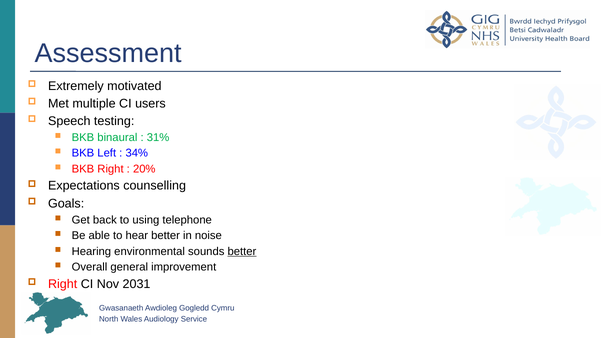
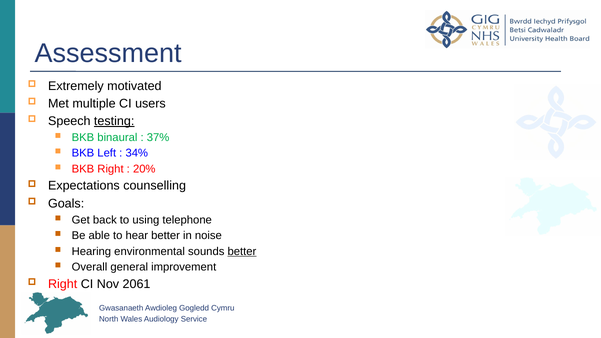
testing underline: none -> present
31%: 31% -> 37%
2031: 2031 -> 2061
